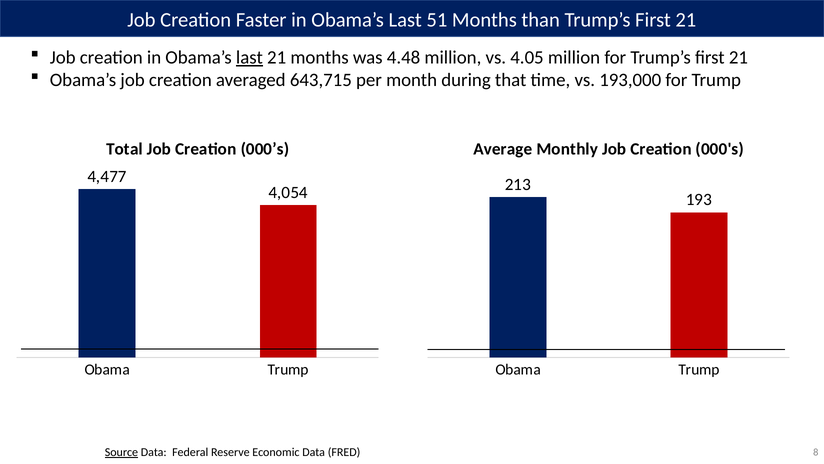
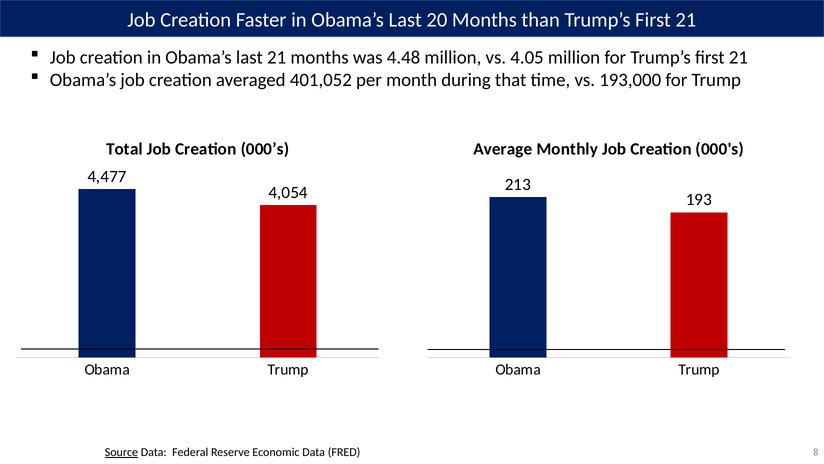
51: 51 -> 20
last at (249, 58) underline: present -> none
643,715: 643,715 -> 401,052
